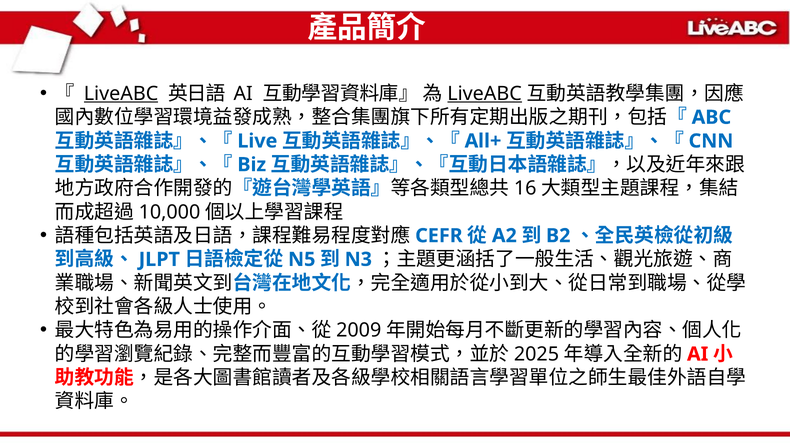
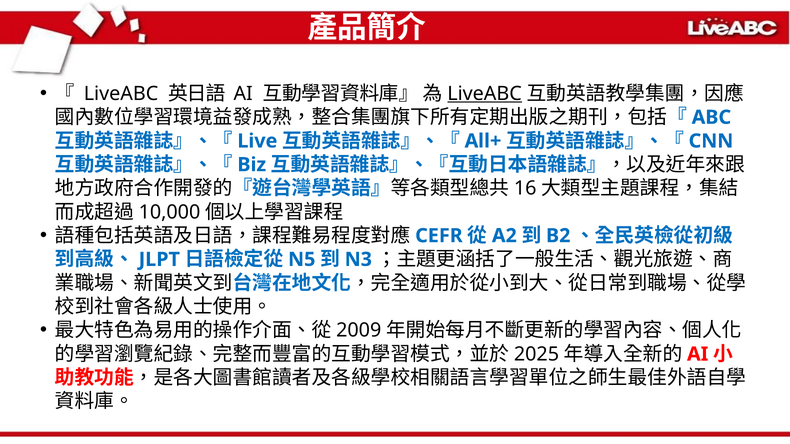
LiveABC at (121, 94) underline: present -> none
